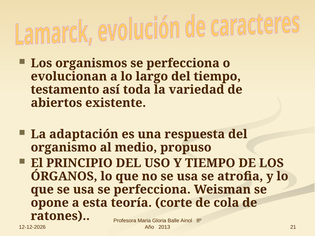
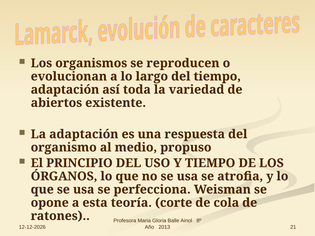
organismos se perfecciona: perfecciona -> reproducen
testamento at (65, 90): testamento -> adaptación
